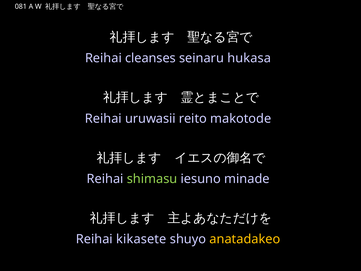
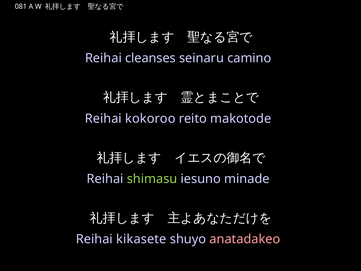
hukasa: hukasa -> camino
uruwasii: uruwasii -> kokoroo
anatadakeo colour: yellow -> pink
